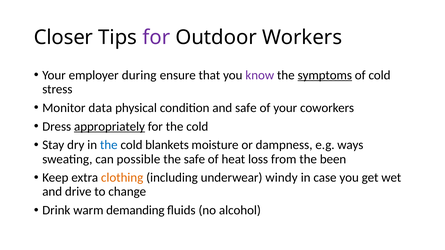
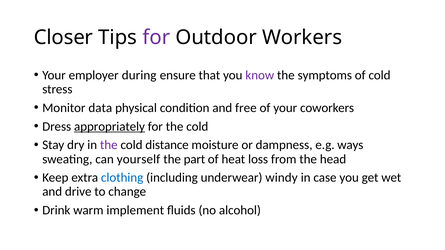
symptoms underline: present -> none
and safe: safe -> free
the at (109, 145) colour: blue -> purple
blankets: blankets -> distance
possible: possible -> yourself
the safe: safe -> part
been: been -> head
clothing colour: orange -> blue
demanding: demanding -> implement
